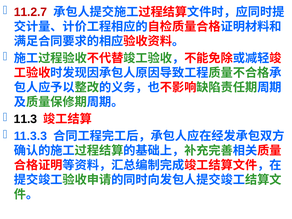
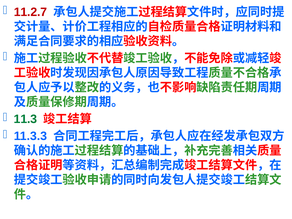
11.3 colour: black -> green
